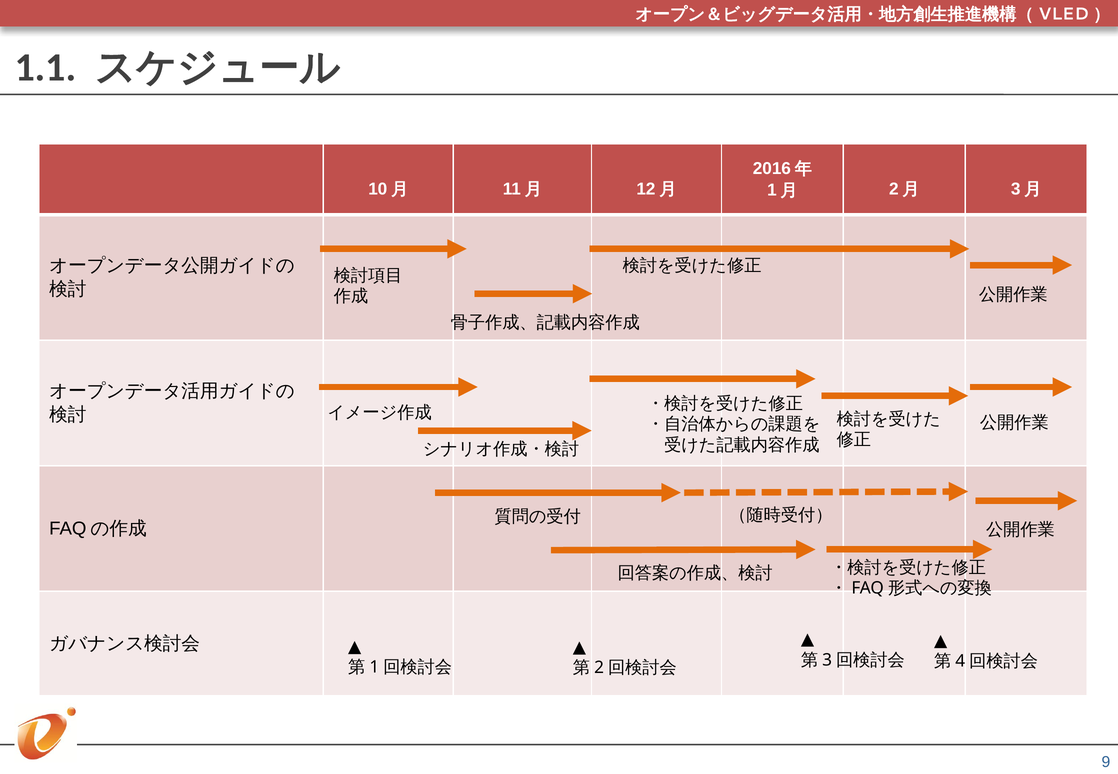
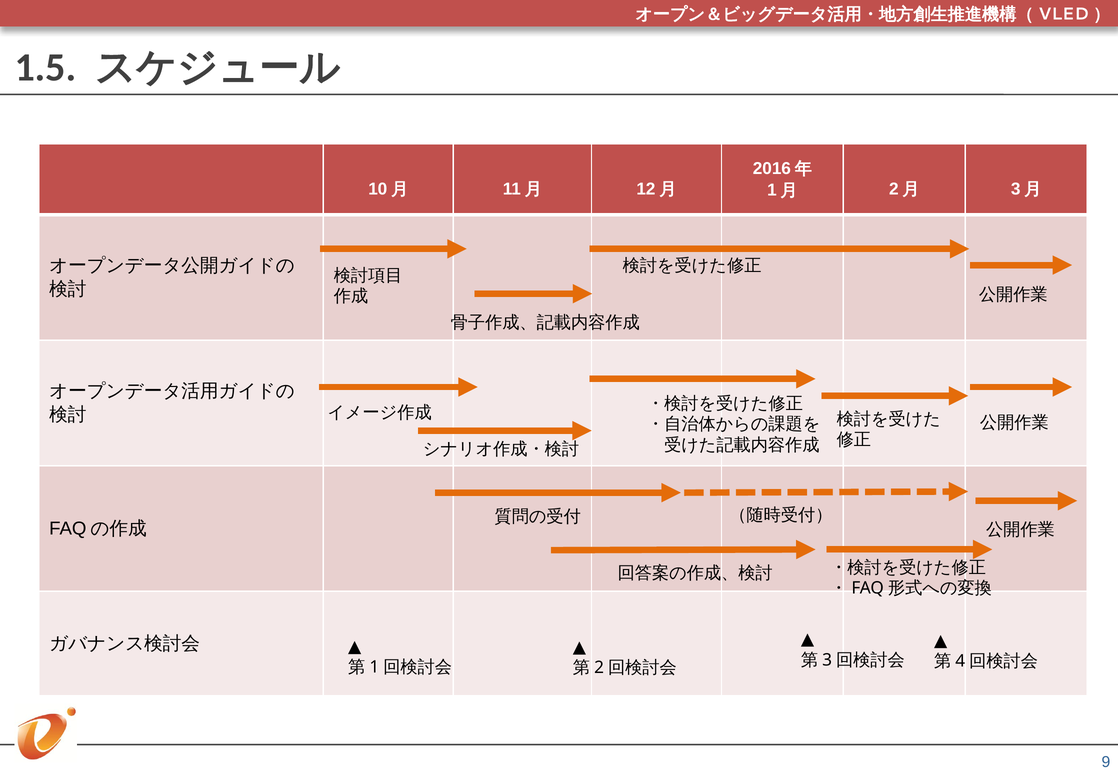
1.1: 1.1 -> 1.5
